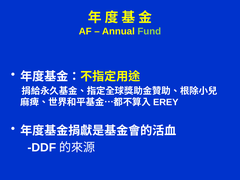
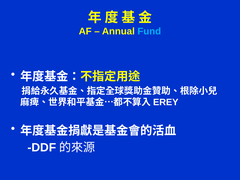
Fund colour: light green -> light blue
